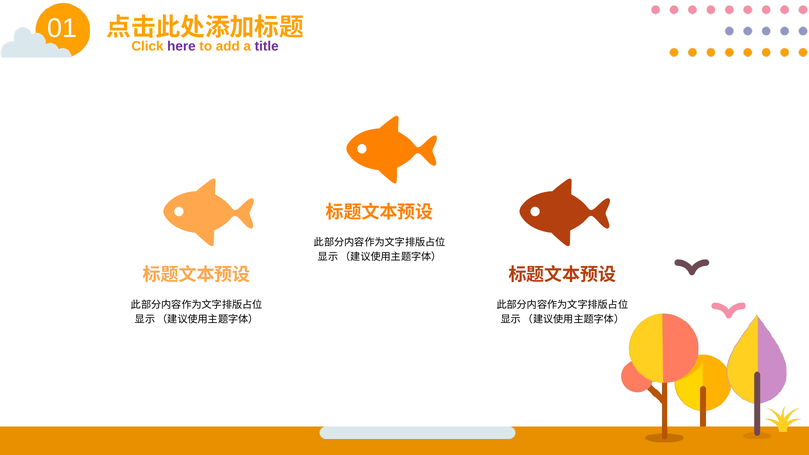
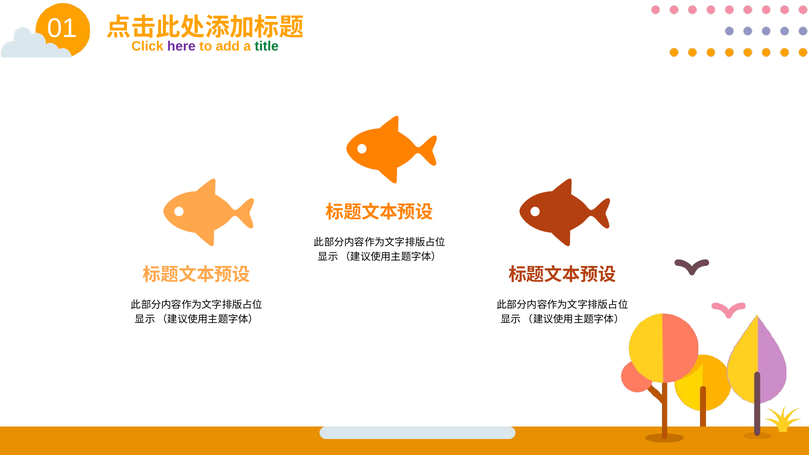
title colour: purple -> green
